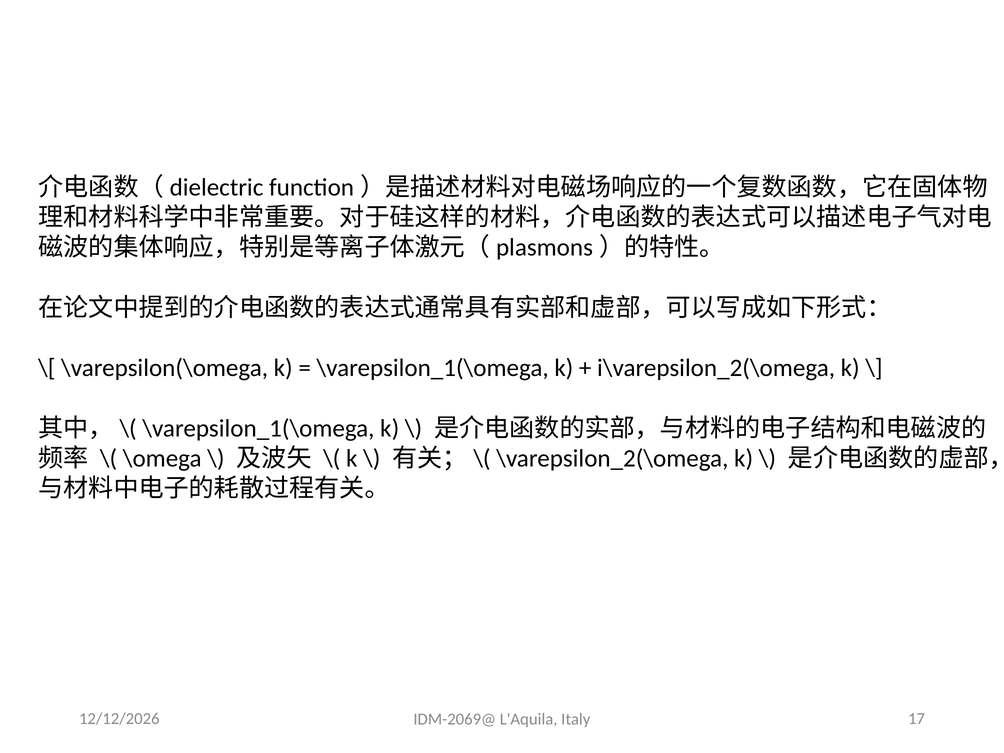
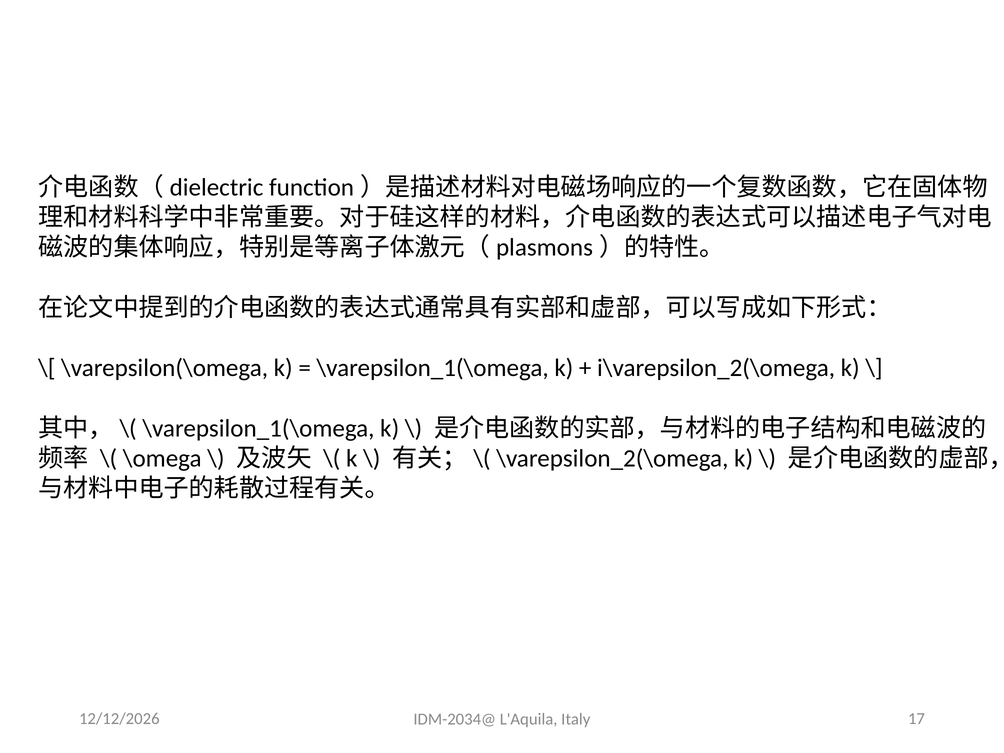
IDM-2069@: IDM-2069@ -> IDM-2034@
